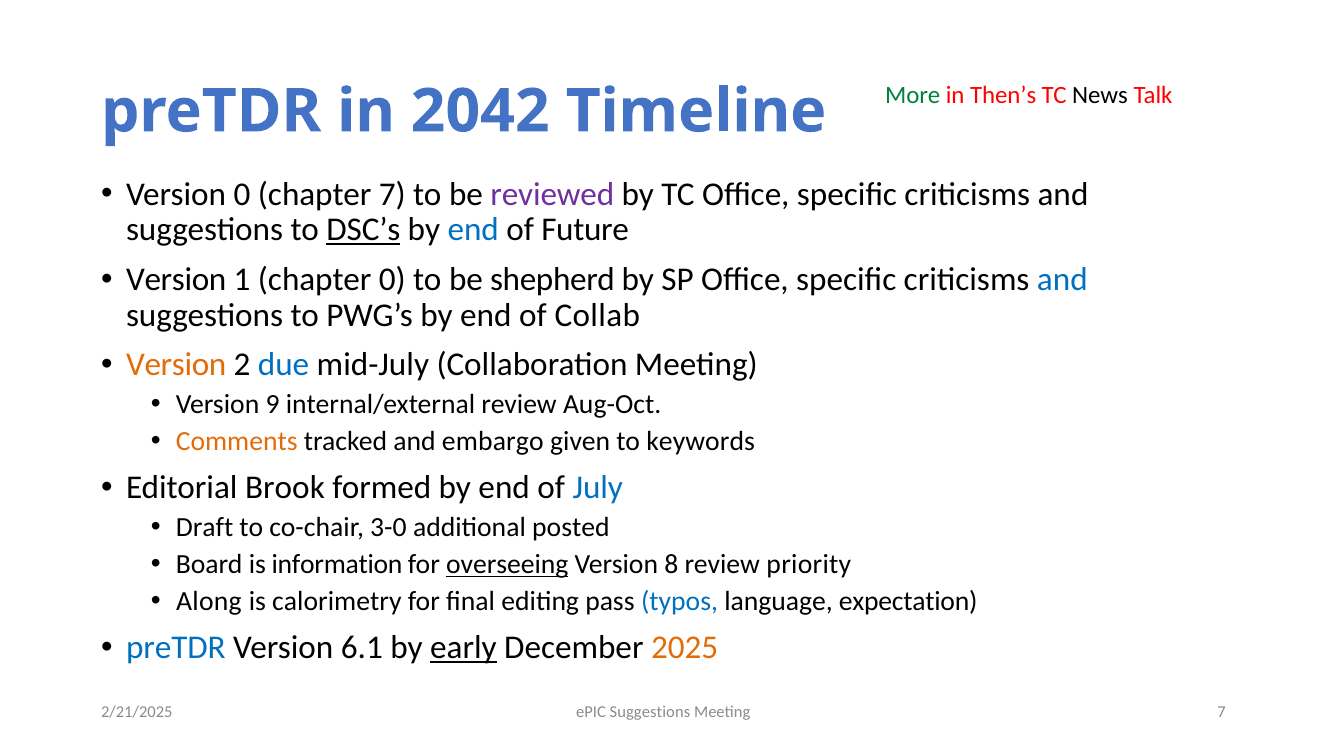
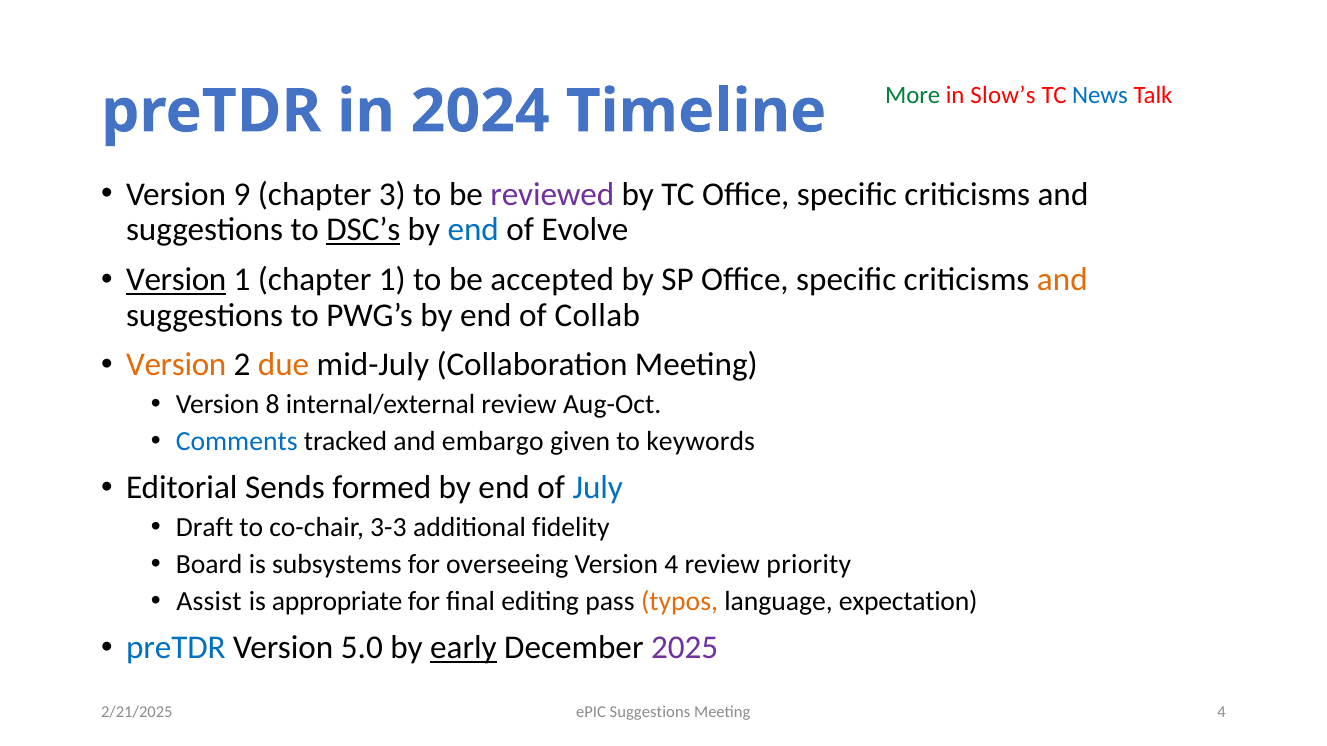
Then’s: Then’s -> Slow’s
News colour: black -> blue
2042: 2042 -> 2024
Version 0: 0 -> 9
chapter 7: 7 -> 3
Future: Future -> Evolve
Version at (176, 280) underline: none -> present
chapter 0: 0 -> 1
shepherd: shepherd -> accepted
and at (1062, 280) colour: blue -> orange
due colour: blue -> orange
9: 9 -> 8
Comments colour: orange -> blue
Brook: Brook -> Sends
3-0: 3-0 -> 3-3
posted: posted -> fidelity
information: information -> subsystems
overseeing underline: present -> none
Version 8: 8 -> 4
Along: Along -> Assist
calorimetry: calorimetry -> appropriate
typos colour: blue -> orange
6.1: 6.1 -> 5.0
2025 colour: orange -> purple
Meeting 7: 7 -> 4
